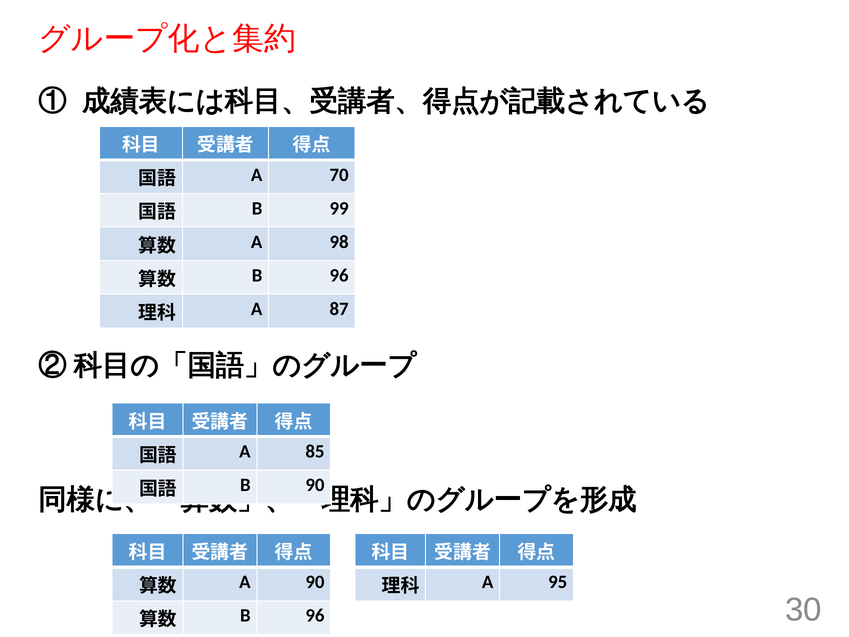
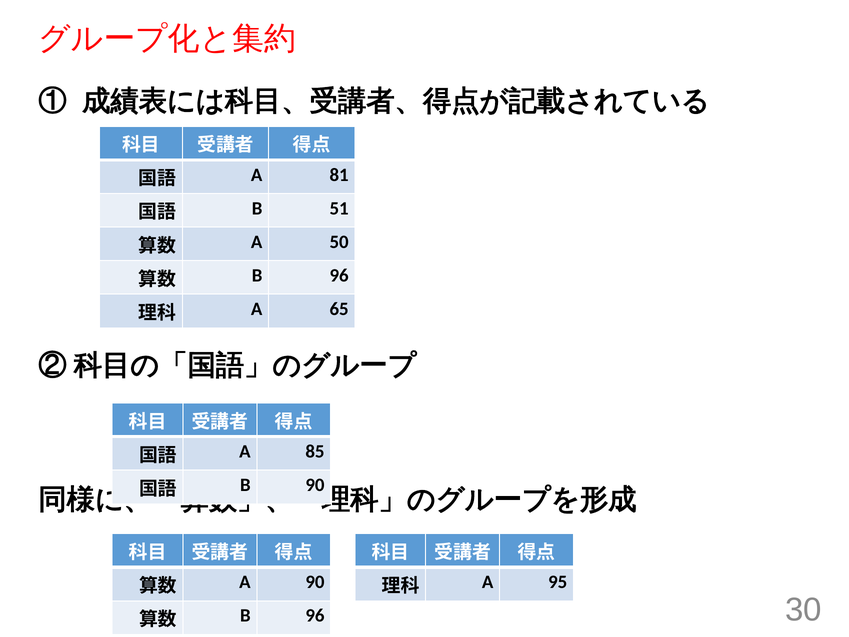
70: 70 -> 81
99: 99 -> 51
98: 98 -> 50
87: 87 -> 65
